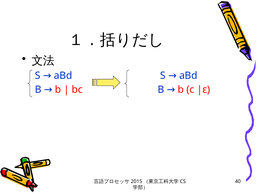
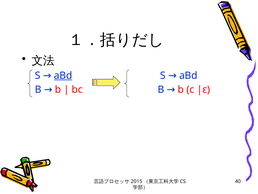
aBd at (63, 75) underline: none -> present
